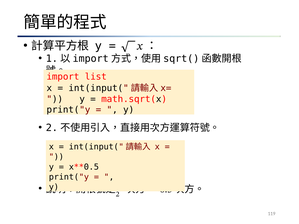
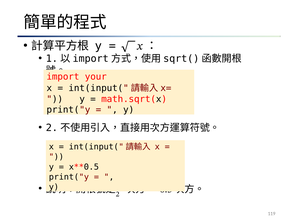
list: list -> your
